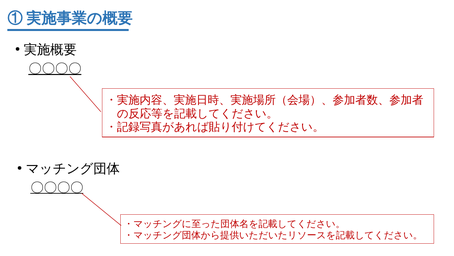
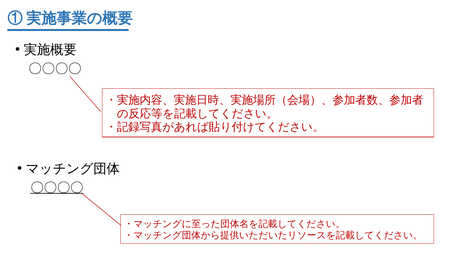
〇〇〇〇 at (55, 69) underline: present -> none
